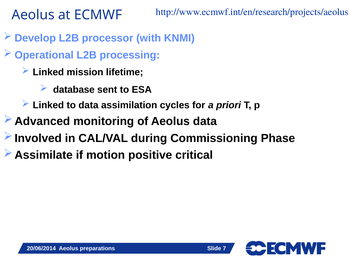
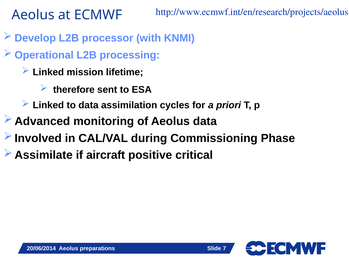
database: database -> therefore
motion: motion -> aircraft
